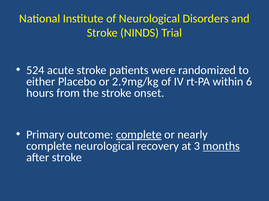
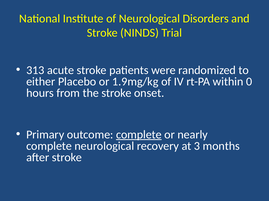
524: 524 -> 313
2.9mg/kg: 2.9mg/kg -> 1.9mg/kg
6: 6 -> 0
months underline: present -> none
